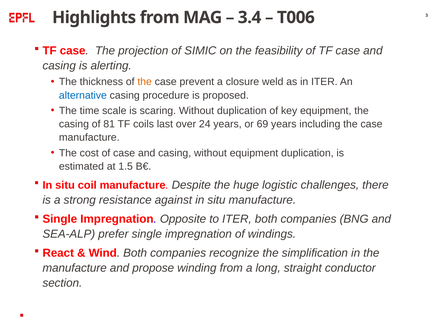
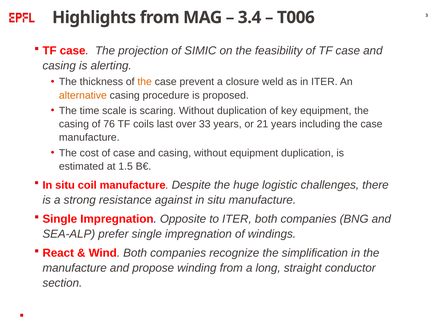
alternative colour: blue -> orange
81: 81 -> 76
24: 24 -> 33
69: 69 -> 21
